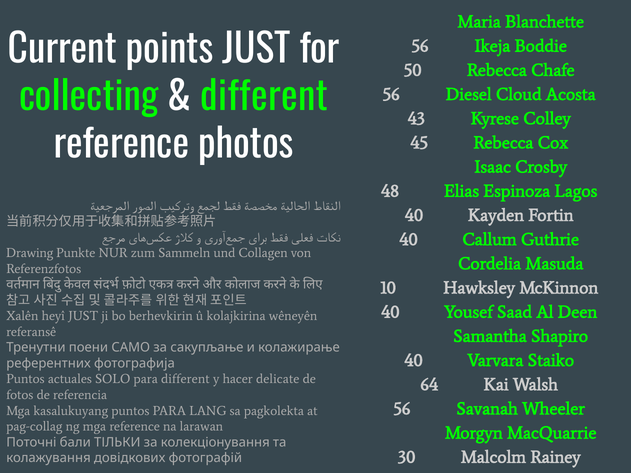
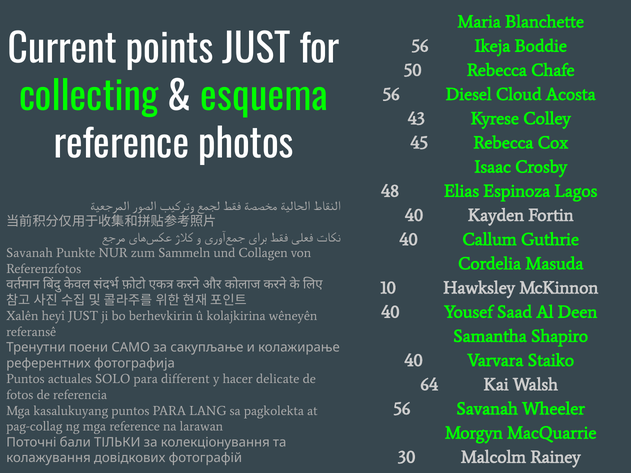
different at (264, 97): different -> esquema
Drawing at (30, 253): Drawing -> Savanah
